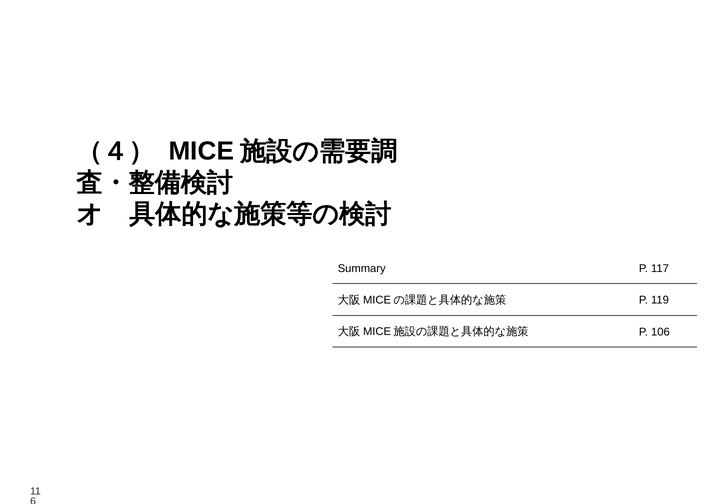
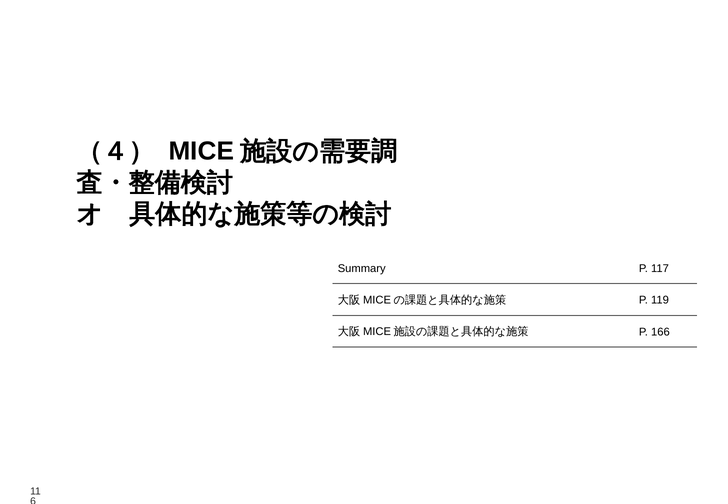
106: 106 -> 166
